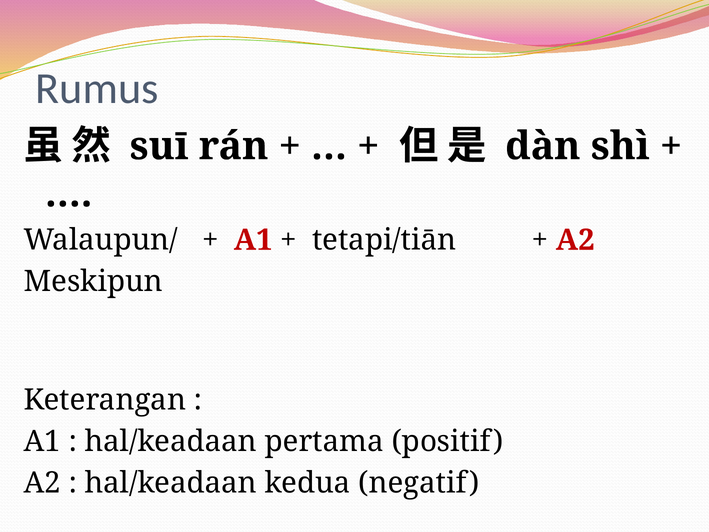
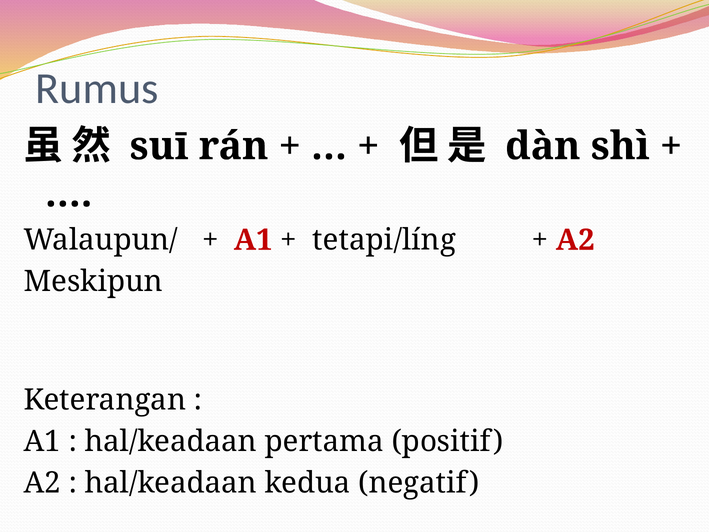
tetapi/tiān: tetapi/tiān -> tetapi/líng
